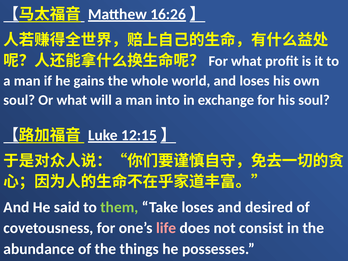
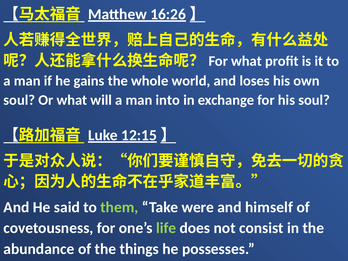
Take loses: loses -> were
desired: desired -> himself
life colour: pink -> light green
